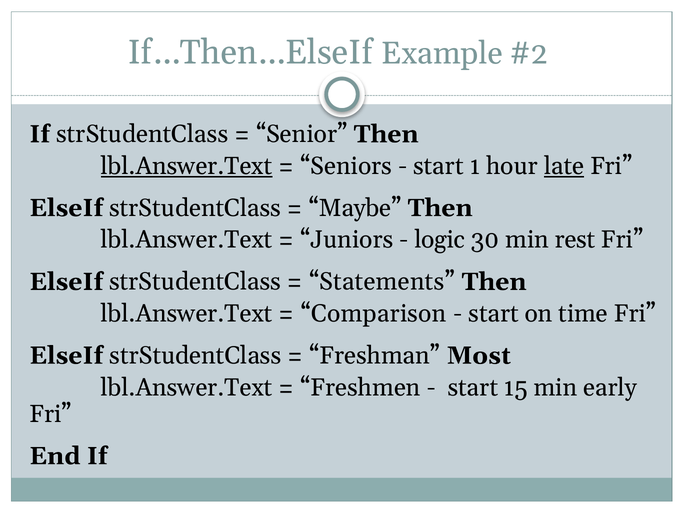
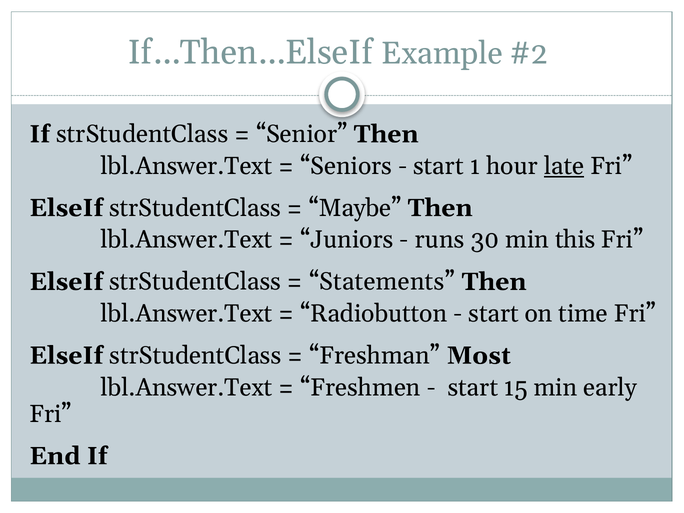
lbl.Answer.Text at (187, 166) underline: present -> none
logic: logic -> runs
rest: rest -> this
Comparison: Comparison -> Radiobutton
